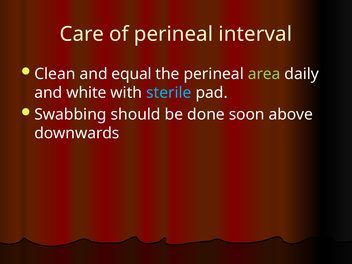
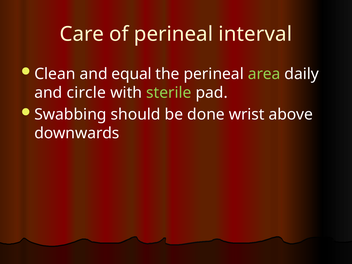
white: white -> circle
sterile colour: light blue -> light green
soon: soon -> wrist
